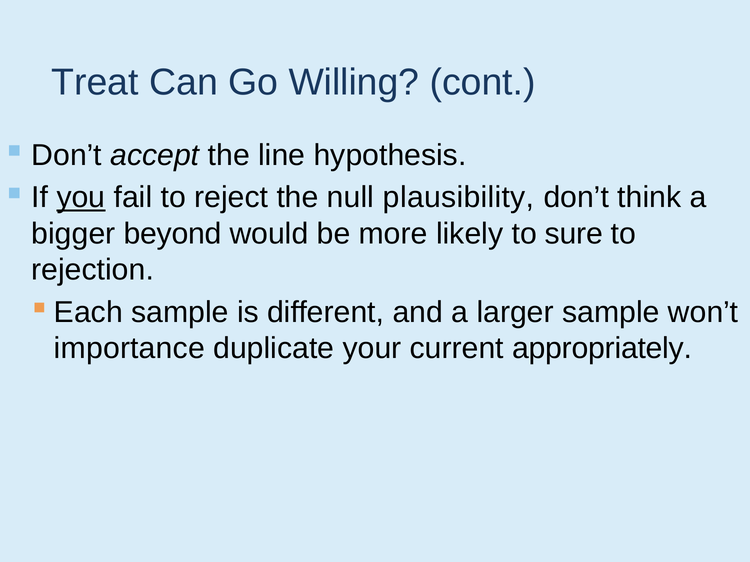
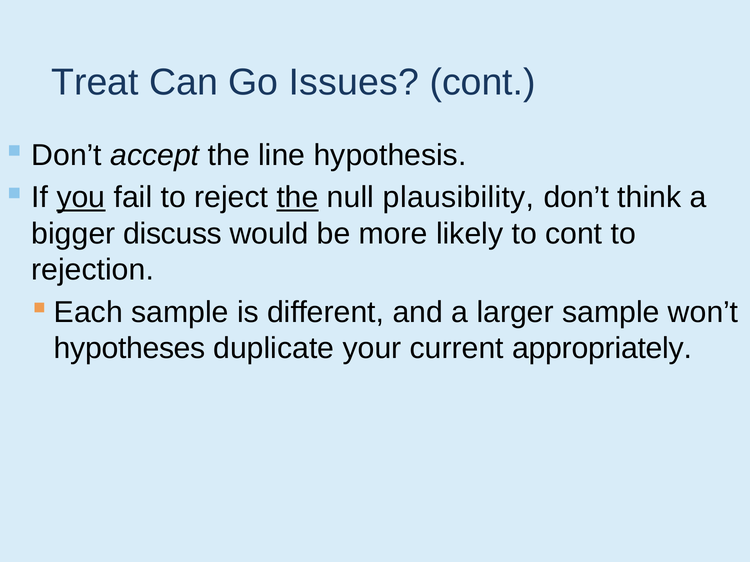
Willing: Willing -> Issues
the at (298, 198) underline: none -> present
beyond: beyond -> discuss
to sure: sure -> cont
importance: importance -> hypotheses
